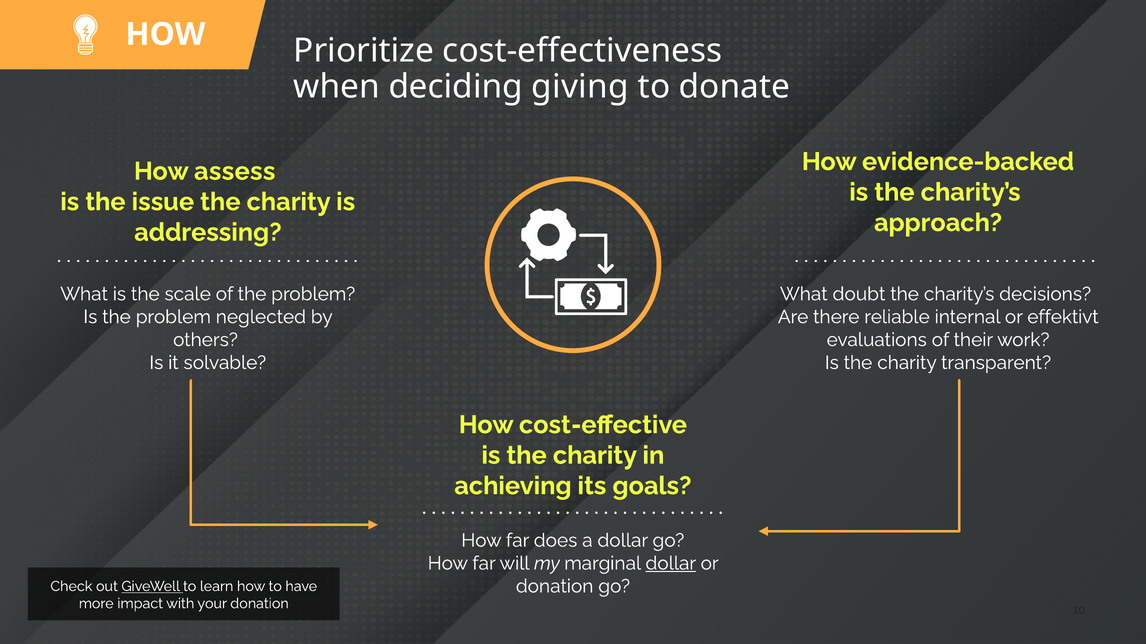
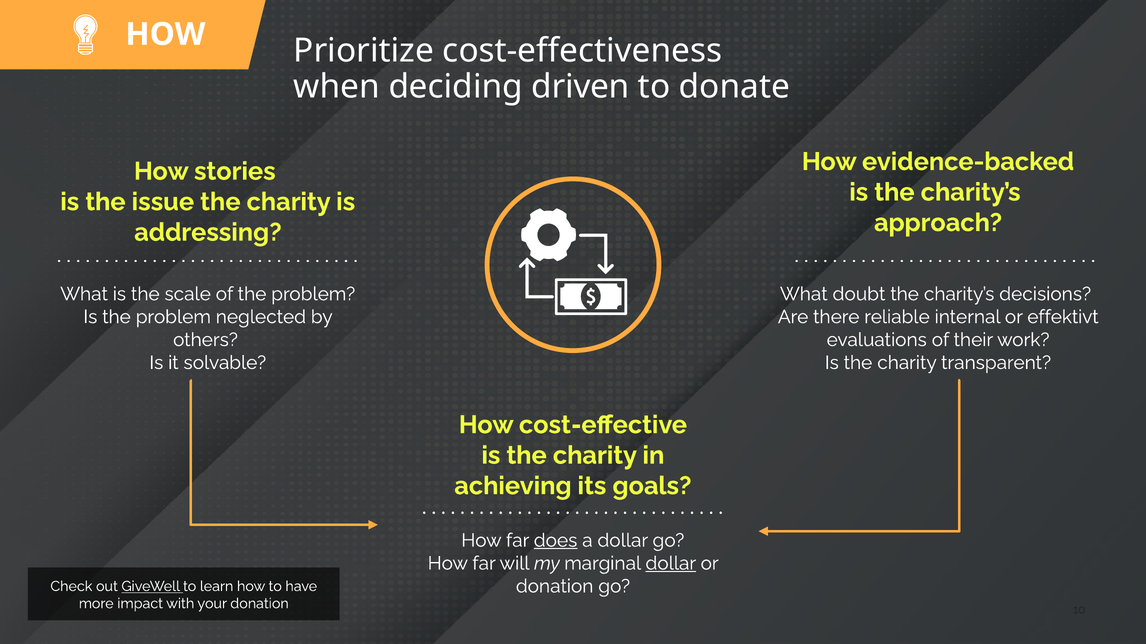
giving: giving -> driven
assess: assess -> stories
does underline: none -> present
